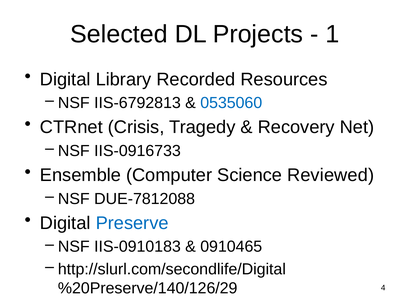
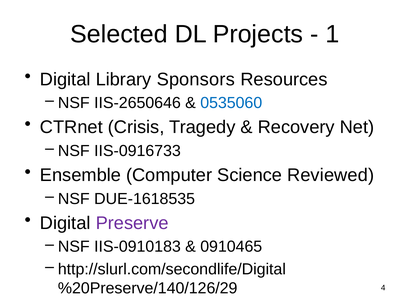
Recorded: Recorded -> Sponsors
IIS-6792813: IIS-6792813 -> IIS-2650646
DUE-7812088: DUE-7812088 -> DUE-1618535
Preserve colour: blue -> purple
